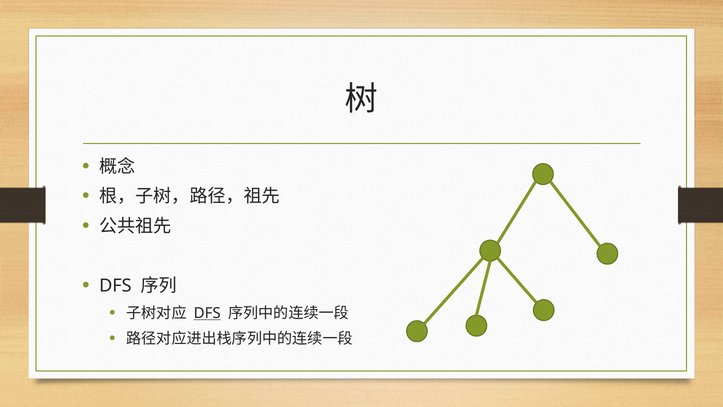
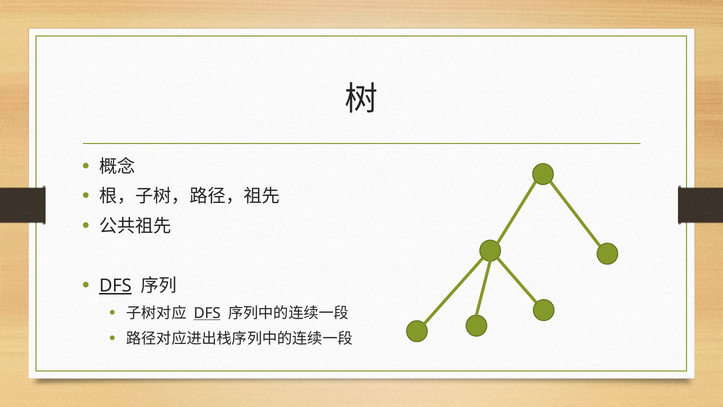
DFS at (115, 286) underline: none -> present
